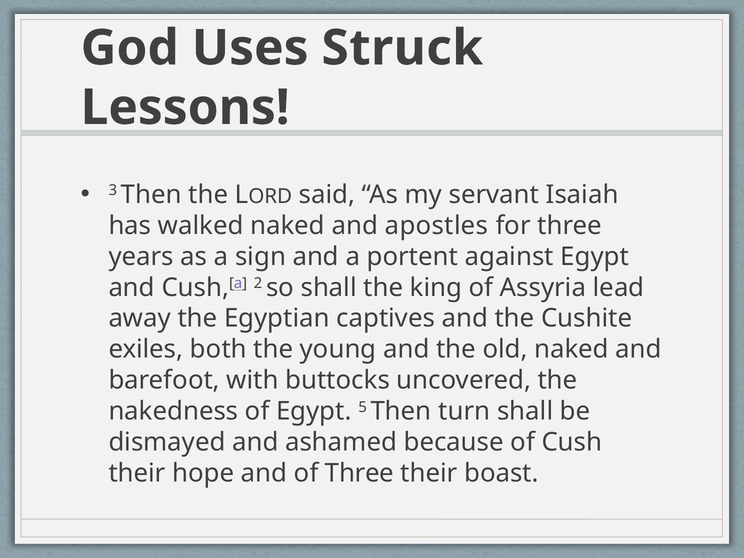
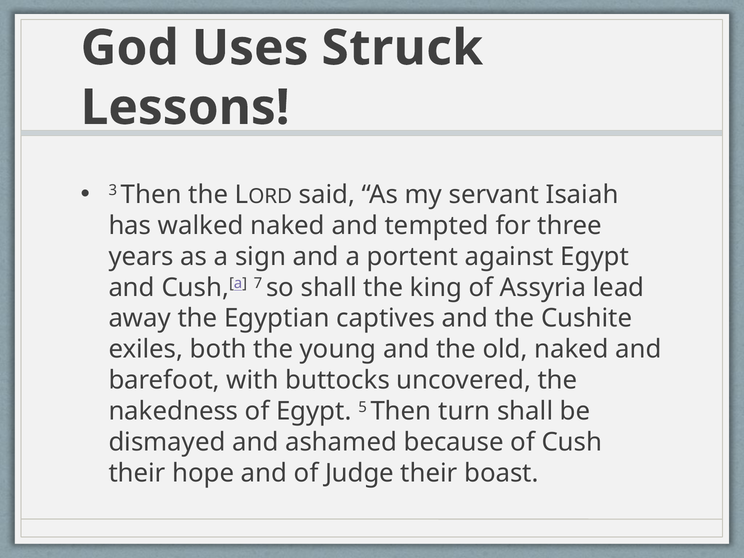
apostles: apostles -> tempted
2: 2 -> 7
of Three: Three -> Judge
